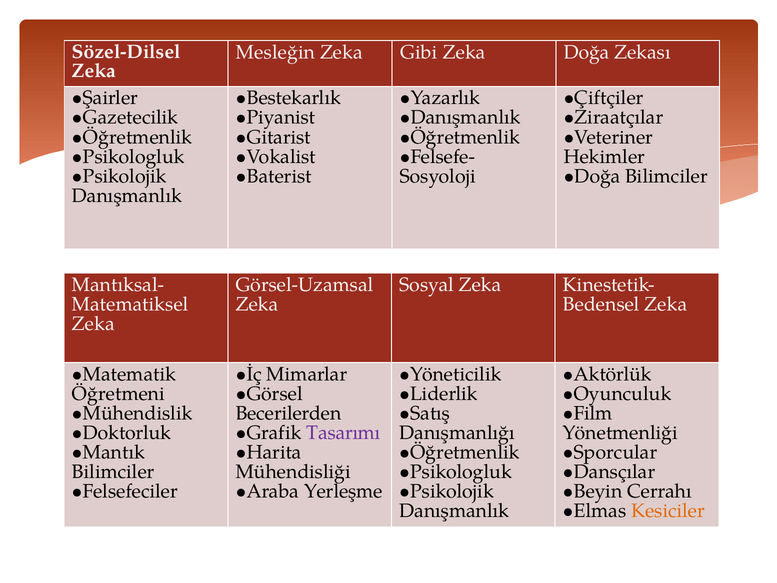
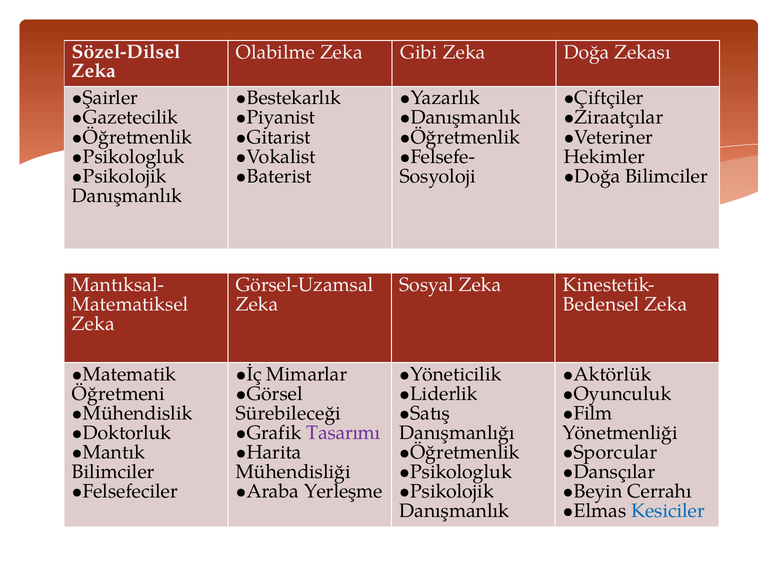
Mesleğin: Mesleğin -> Olabilme
Becerilerden: Becerilerden -> Sürebileceği
Kesiciler colour: orange -> blue
